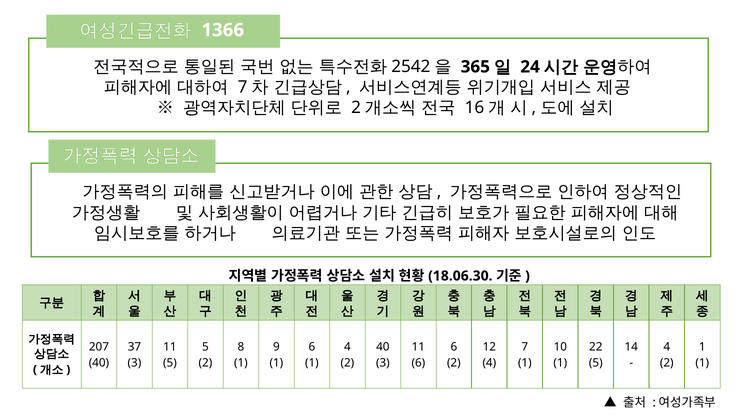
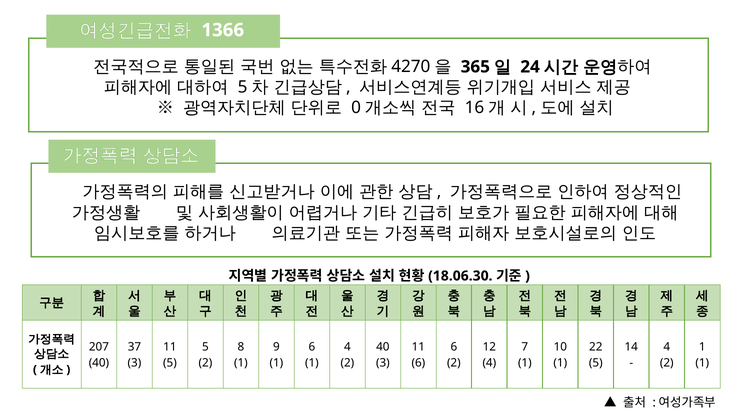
2542: 2542 -> 4270
7 at (243, 87): 7 -> 5
2 at (356, 108): 2 -> 0
